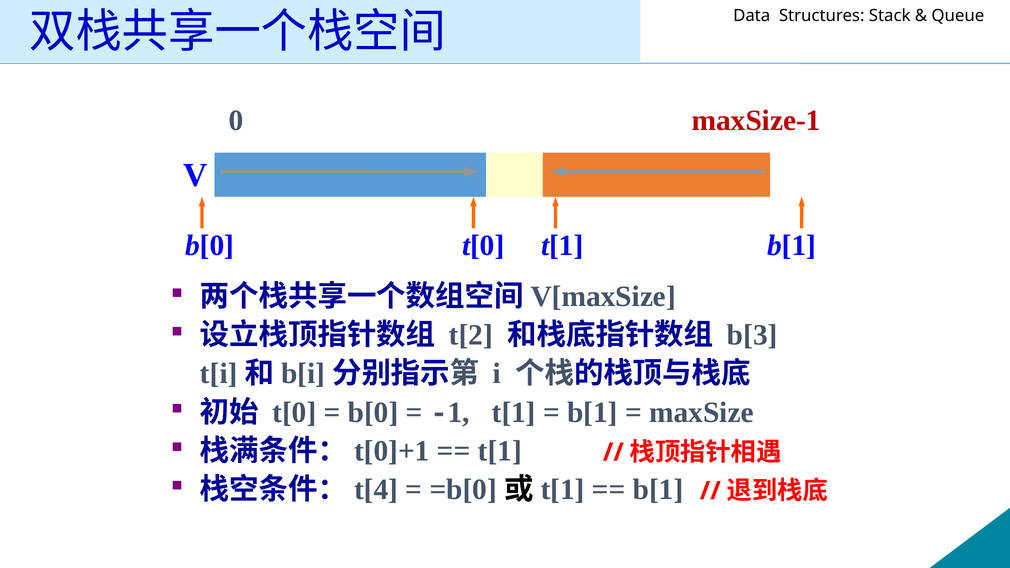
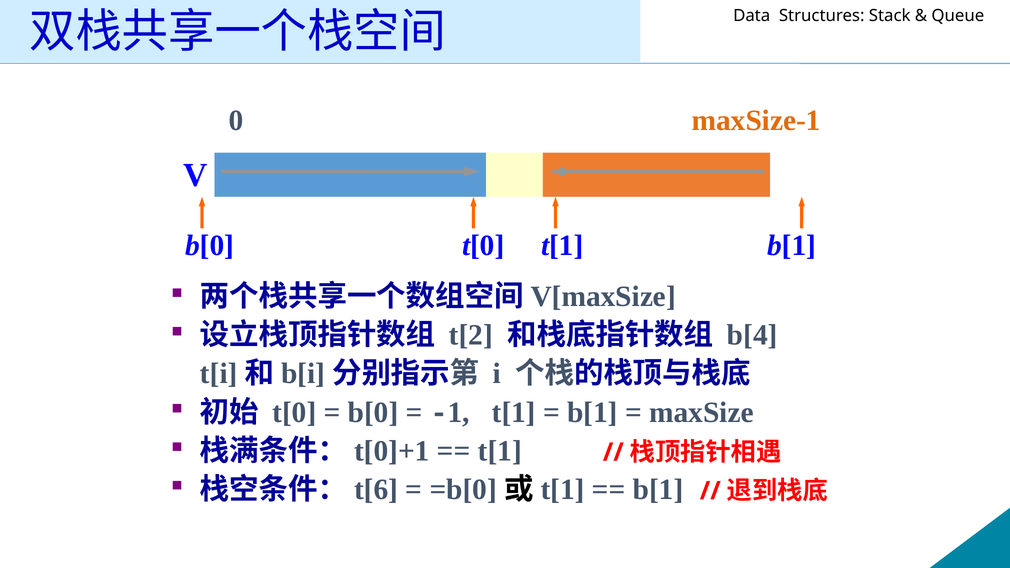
maxSize-1 colour: red -> orange
b[3: b[3 -> b[4
t[4: t[4 -> t[6
